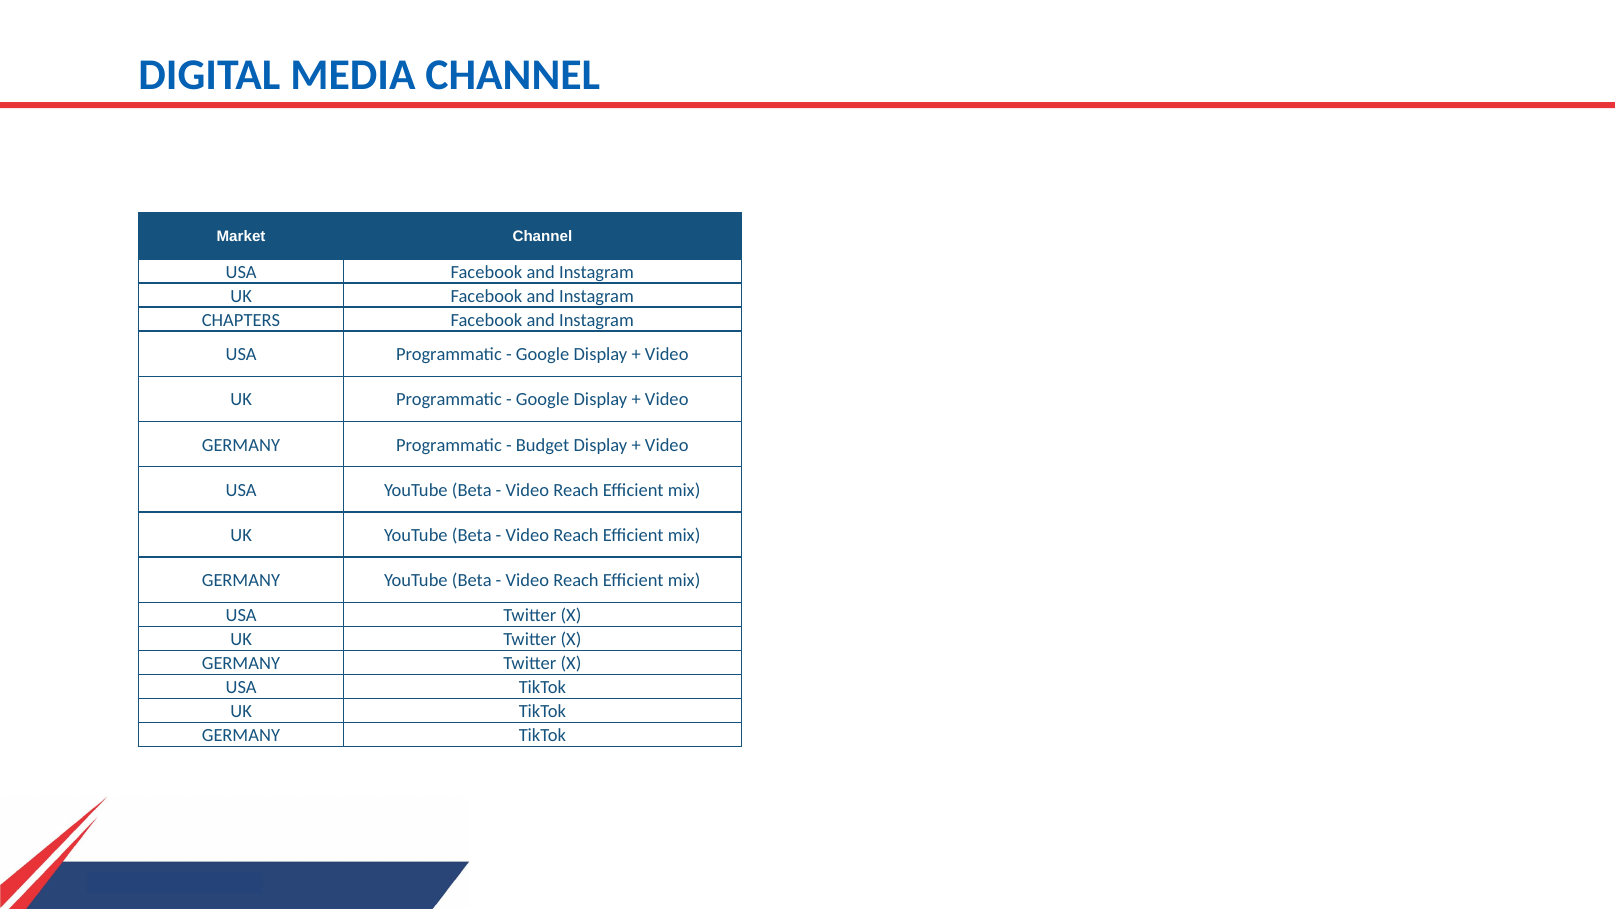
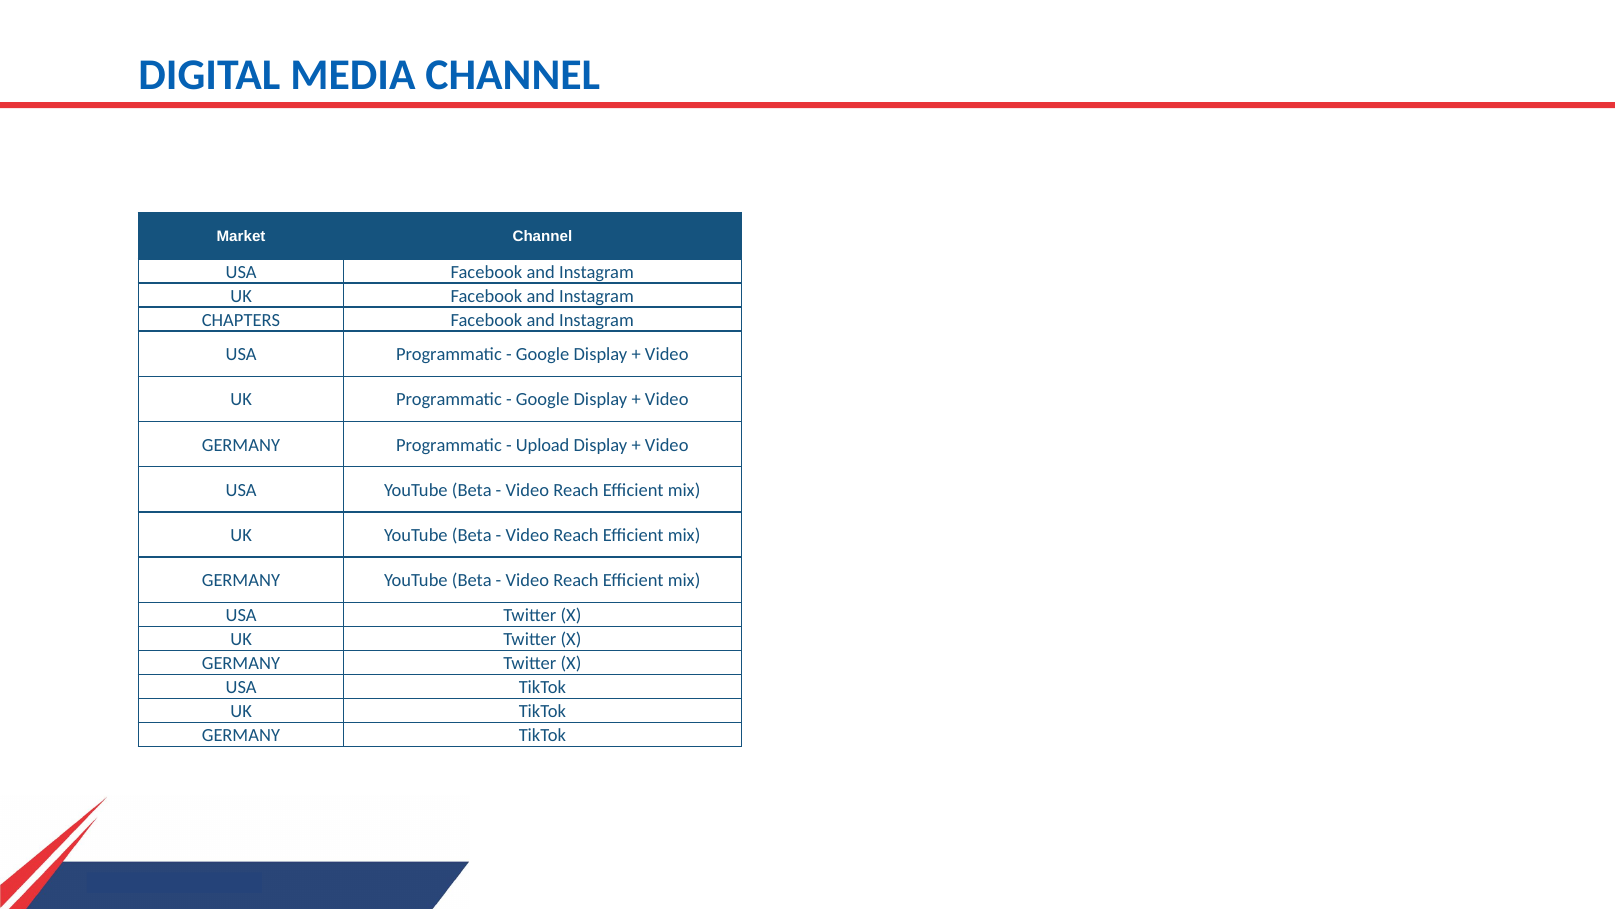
Budget: Budget -> Upload
